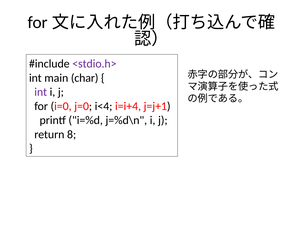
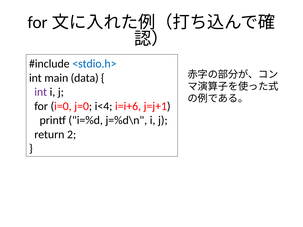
<stdio.h> colour: purple -> blue
char: char -> data
i=i+4: i=i+4 -> i=i+6
8: 8 -> 2
